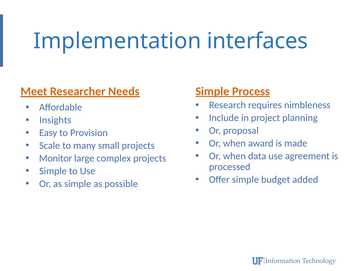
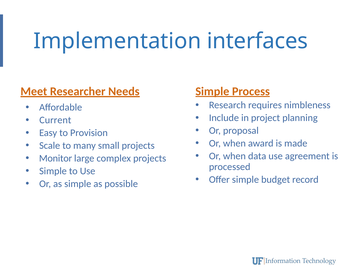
Insights: Insights -> Current
added: added -> record
